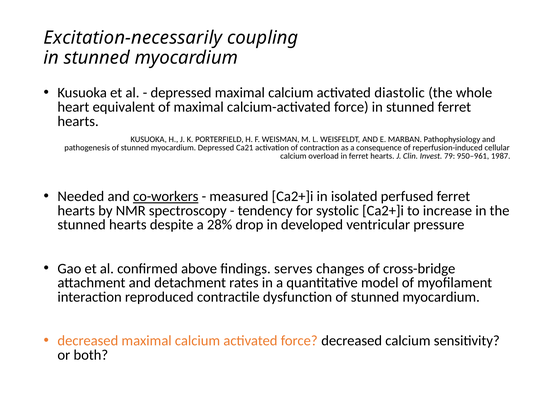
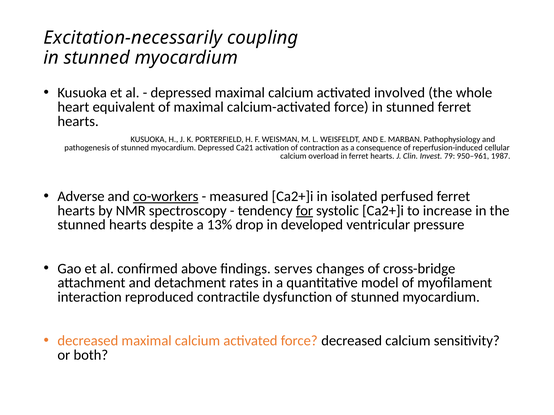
diastolic: diastolic -> involved
Needed: Needed -> Adverse
for underline: none -> present
28%: 28% -> 13%
